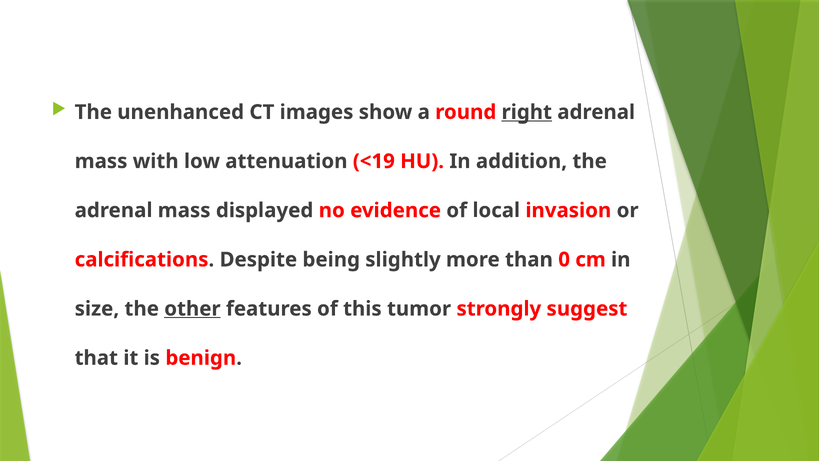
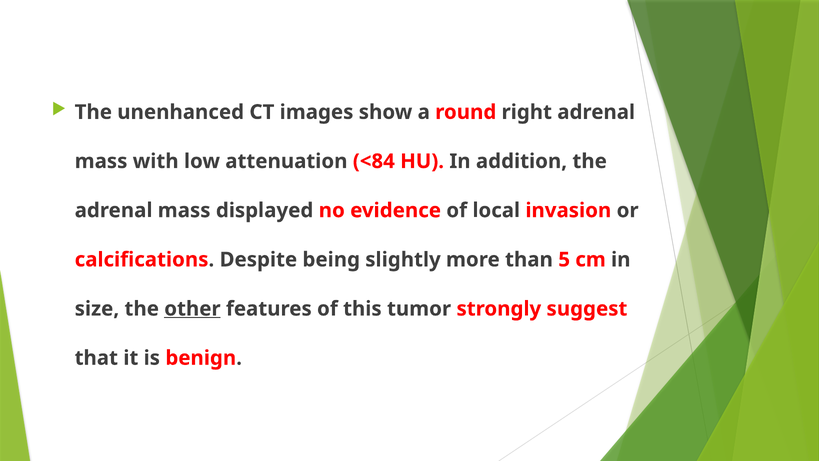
right underline: present -> none
<19: <19 -> <84
0: 0 -> 5
